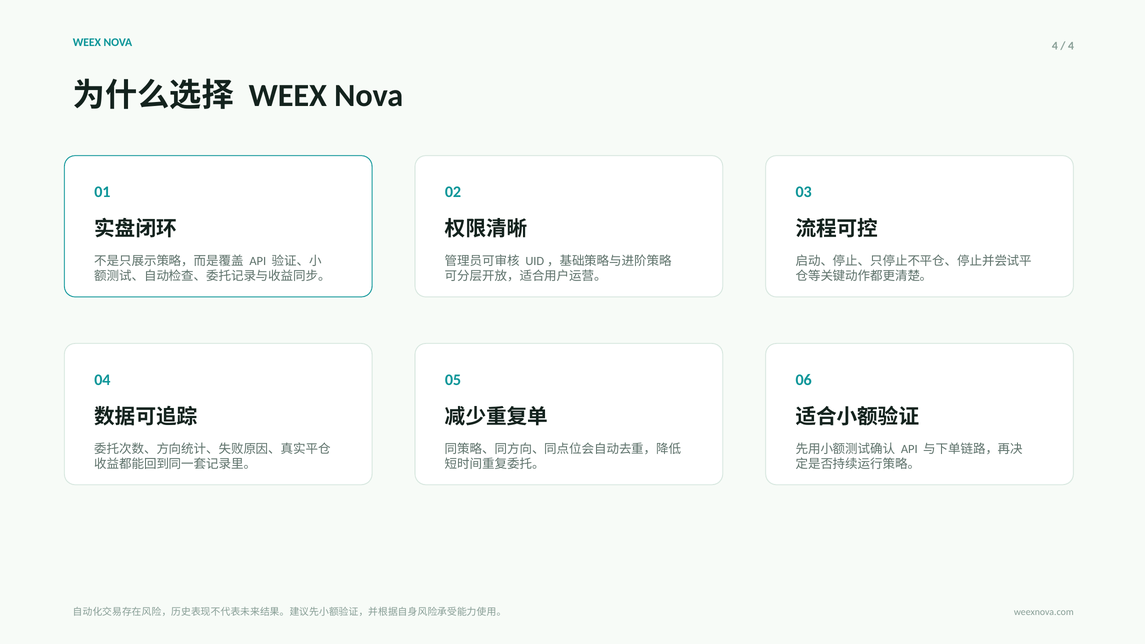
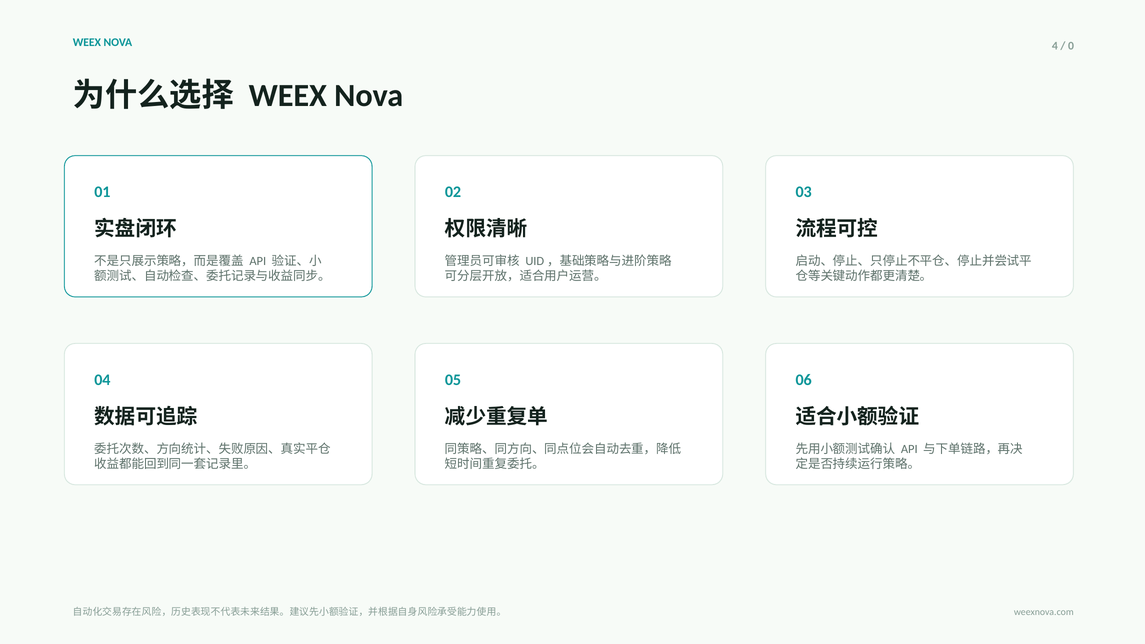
4 at (1071, 46): 4 -> 0
